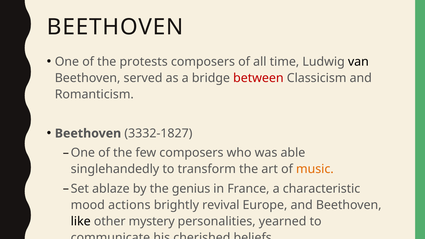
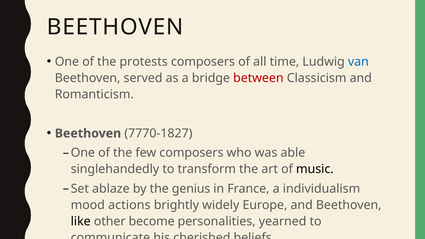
van colour: black -> blue
3332-1827: 3332-1827 -> 7770-1827
music colour: orange -> black
characteristic: characteristic -> individualism
revival: revival -> widely
mystery: mystery -> become
